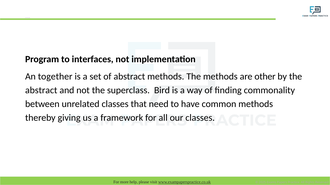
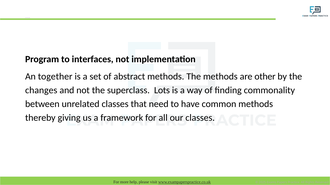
abstract at (41, 90): abstract -> changes
Bird: Bird -> Lots
